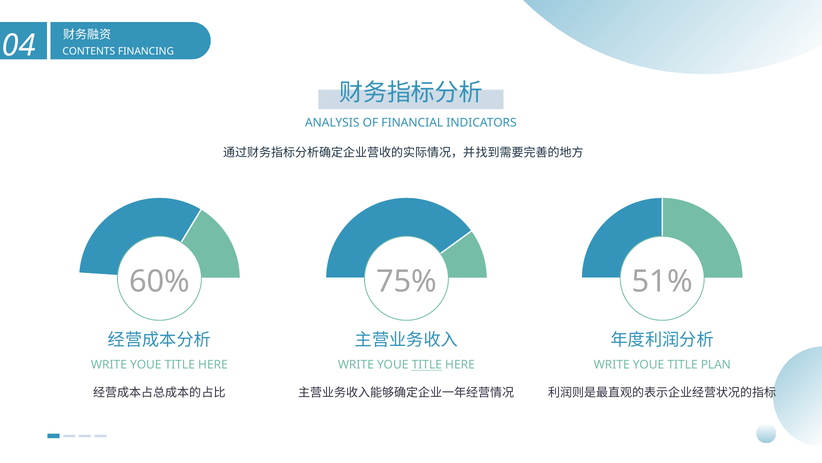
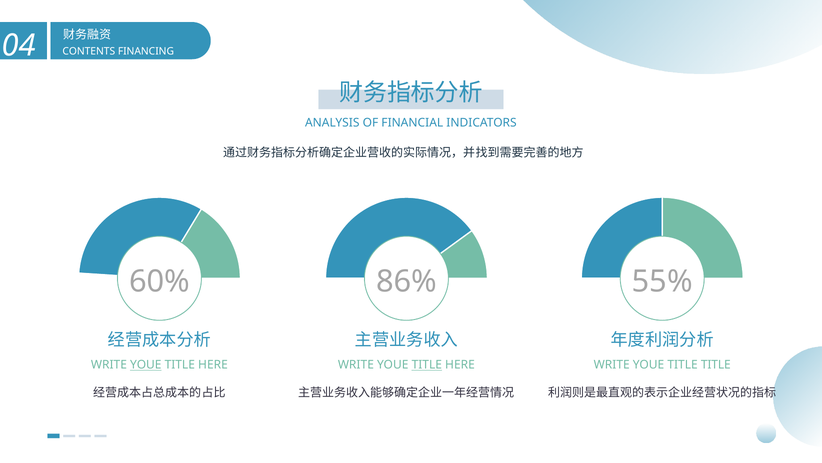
75%: 75% -> 86%
51%: 51% -> 55%
YOUE at (146, 364) underline: none -> present
TITLE PLAN: PLAN -> TITLE
